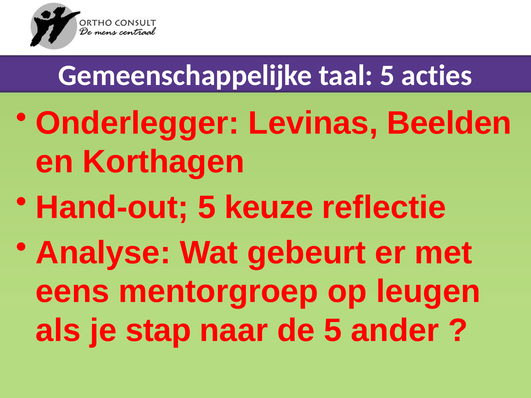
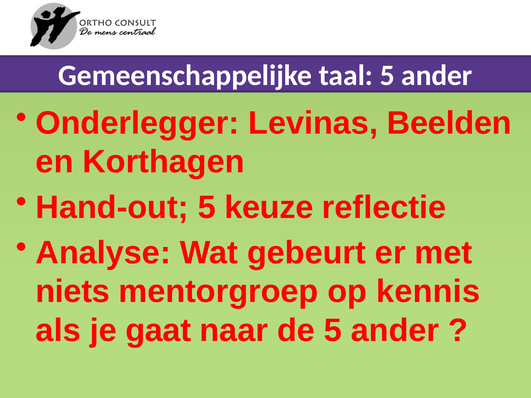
taal 5 acties: acties -> ander
eens: eens -> niets
leugen: leugen -> kennis
stap: stap -> gaat
